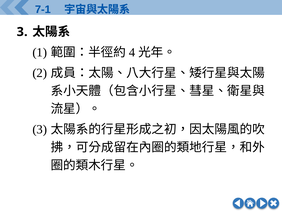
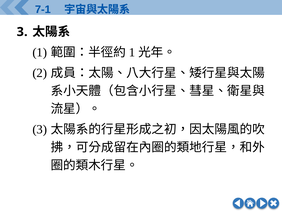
4 at (132, 52): 4 -> 1
